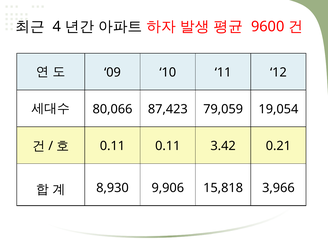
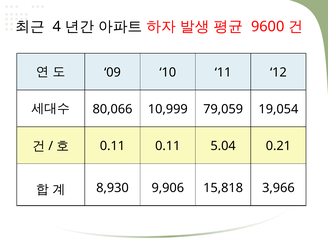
87,423: 87,423 -> 10,999
3.42: 3.42 -> 5.04
